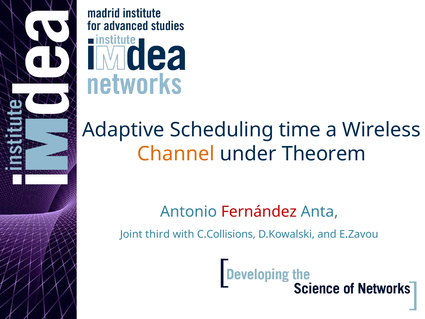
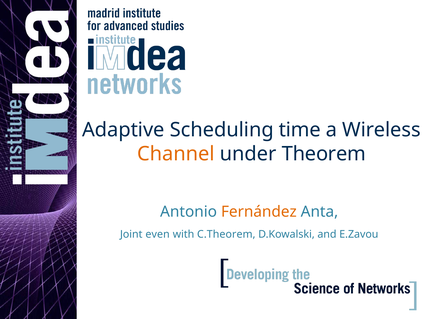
Fernández colour: red -> orange
third: third -> even
C.Collisions: C.Collisions -> C.Theorem
